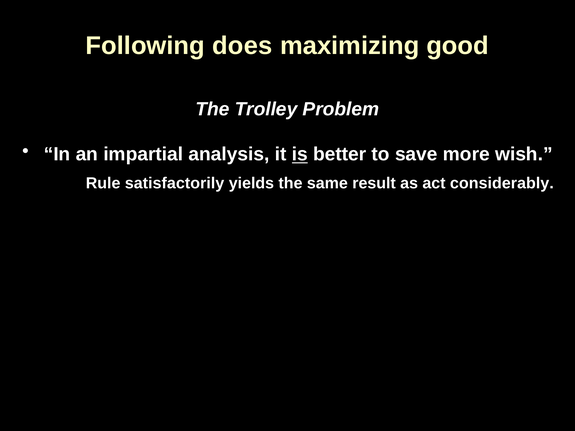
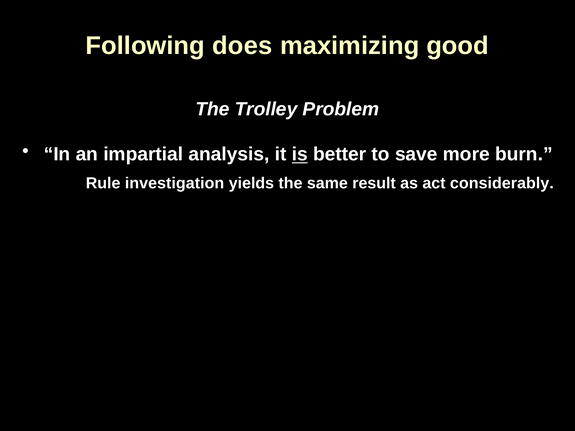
wish: wish -> burn
satisfactorily: satisfactorily -> investigation
